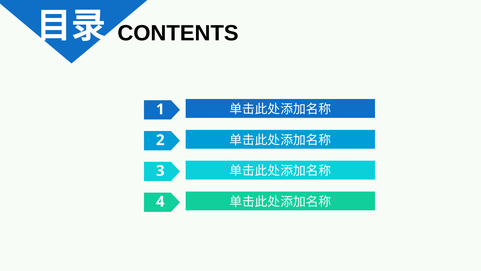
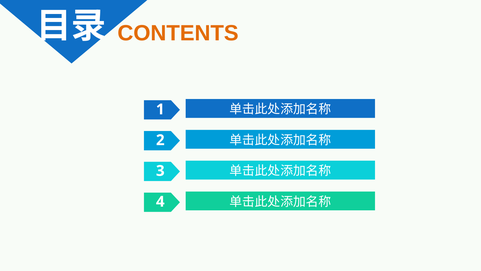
CONTENTS colour: black -> orange
